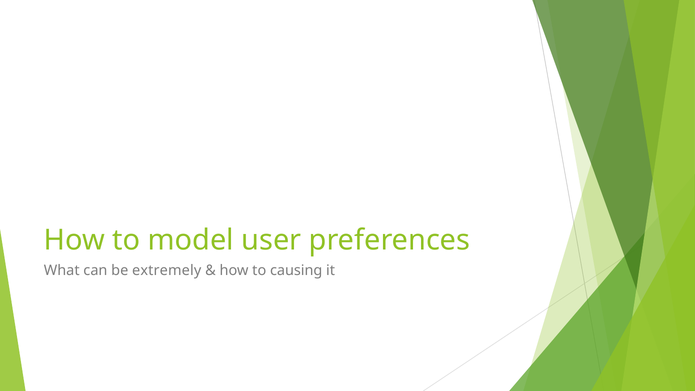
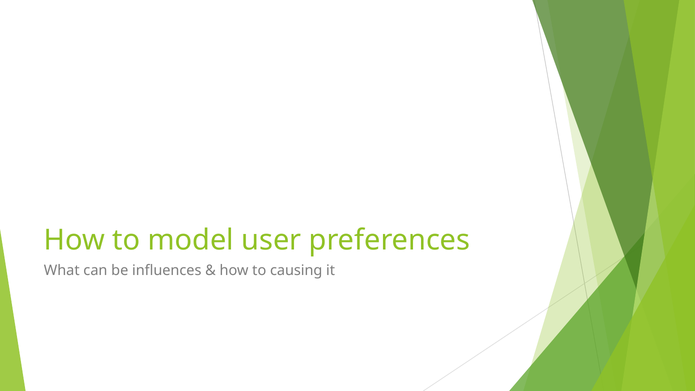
extremely: extremely -> influences
